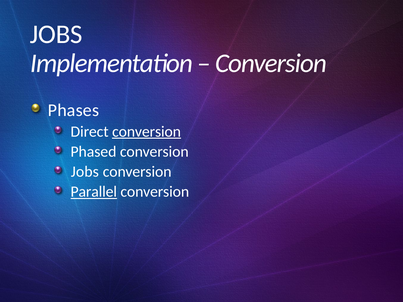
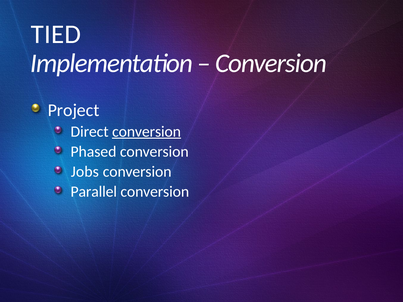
JOBS at (56, 34): JOBS -> TIED
Phases: Phases -> Project
Parallel underline: present -> none
